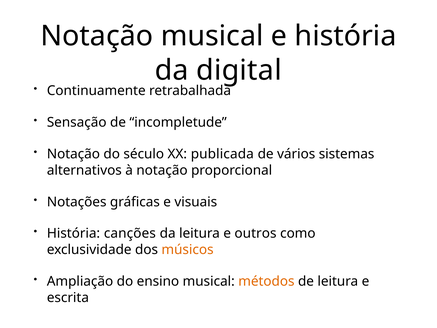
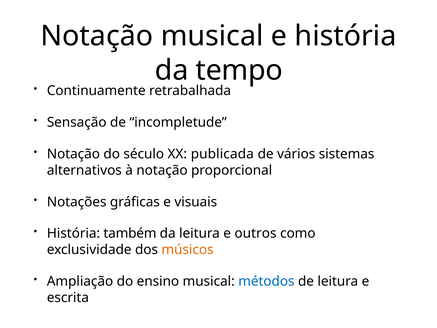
digital: digital -> tempo
canções: canções -> também
métodos colour: orange -> blue
